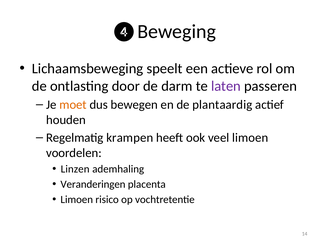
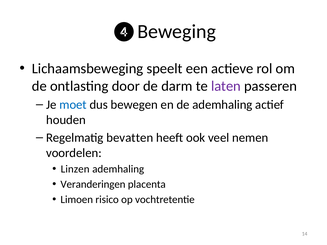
moet colour: orange -> blue
de plantaardig: plantaardig -> ademhaling
krampen: krampen -> bevatten
veel limoen: limoen -> nemen
